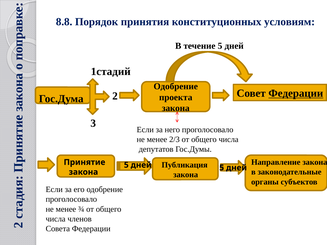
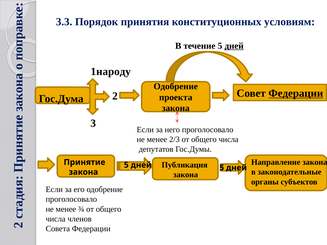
8.8: 8.8 -> 3.3
дней at (234, 46) underline: none -> present
1стадий: 1стадий -> 1народу
